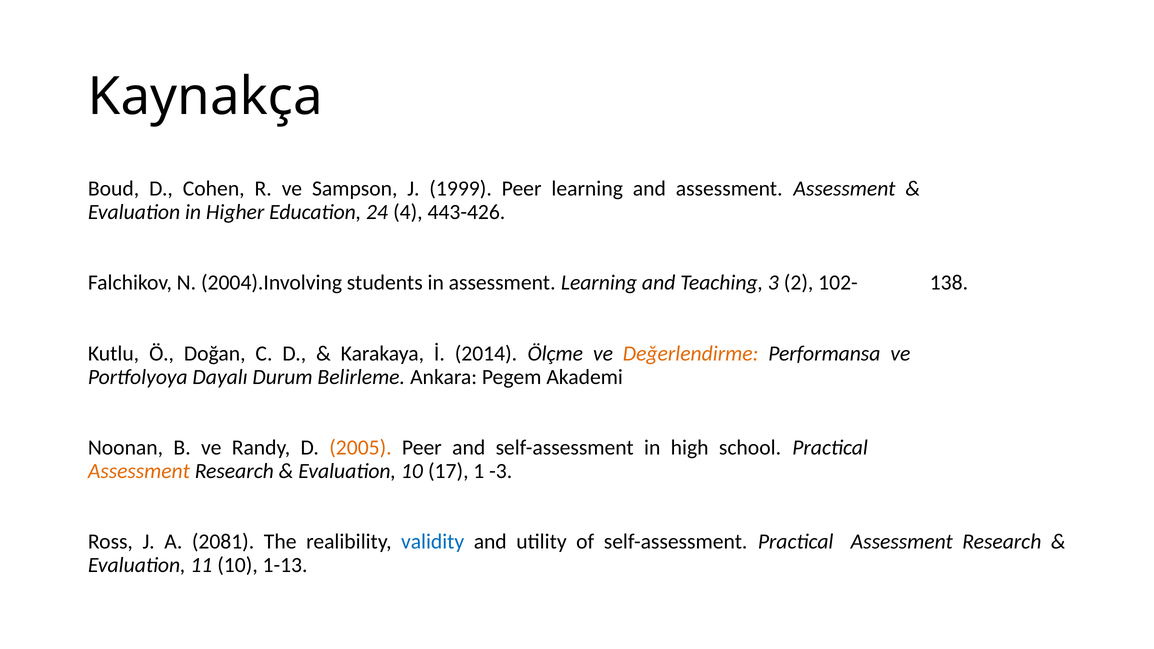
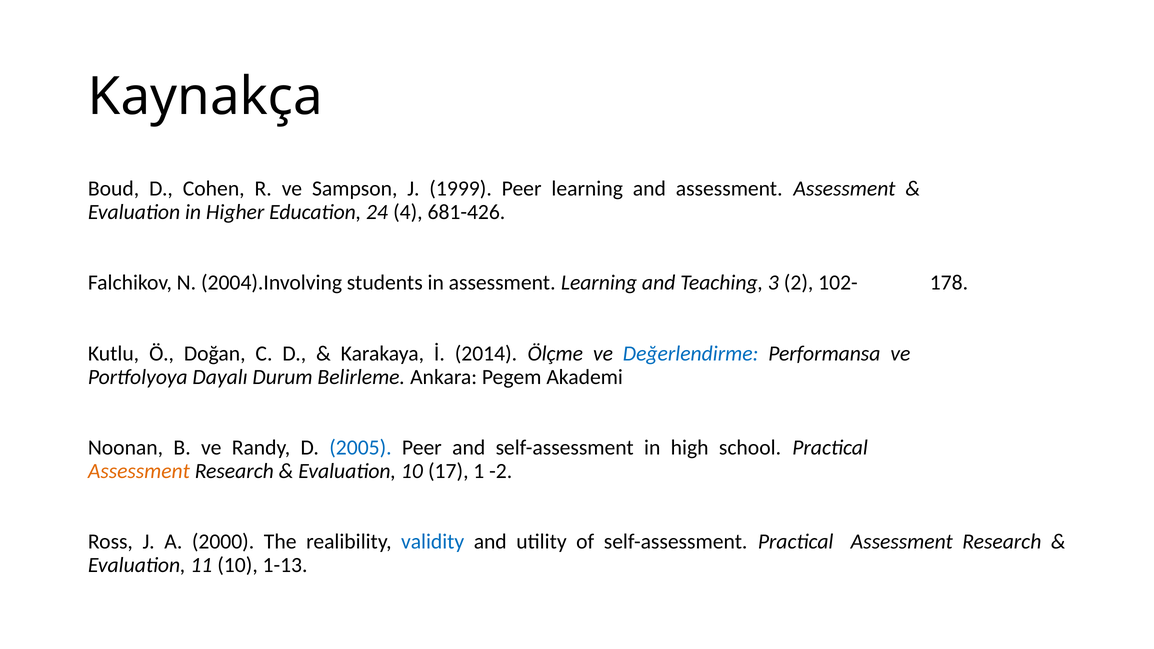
443-426: 443-426 -> 681-426
138: 138 -> 178
Değerlendirme colour: orange -> blue
2005 colour: orange -> blue
-3: -3 -> -2
2081: 2081 -> 2000
